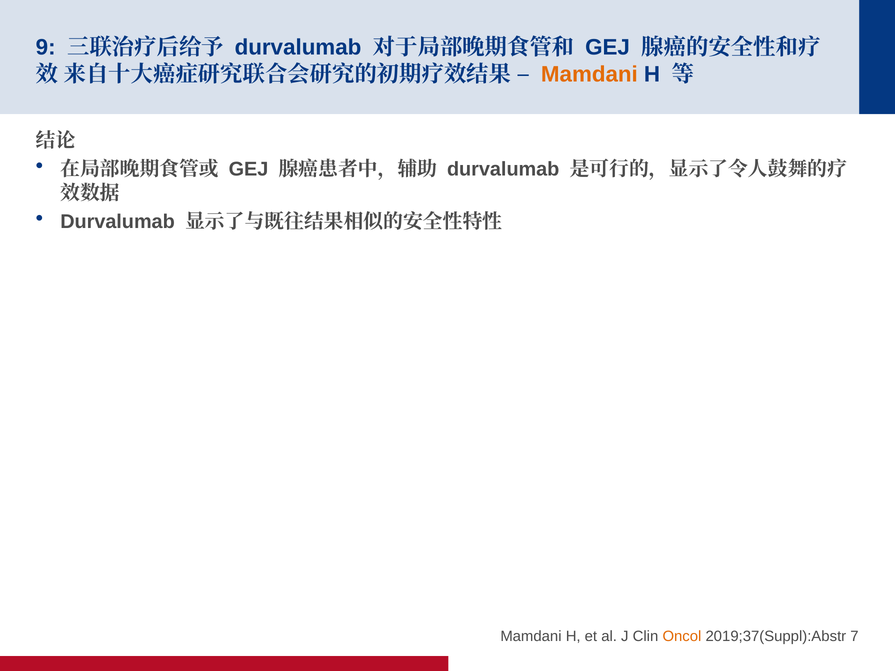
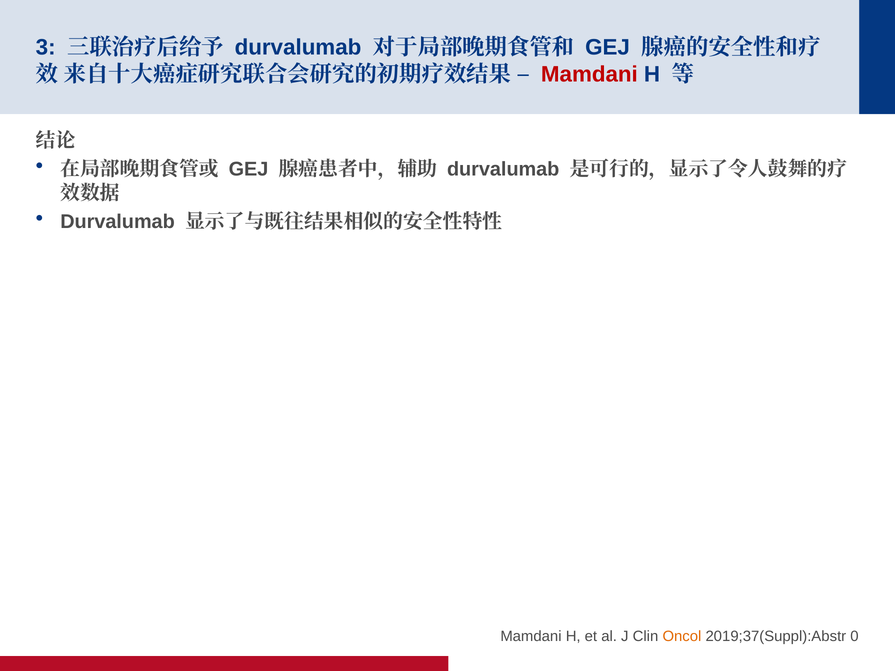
9: 9 -> 3
Mamdani at (589, 74) colour: orange -> red
7: 7 -> 0
